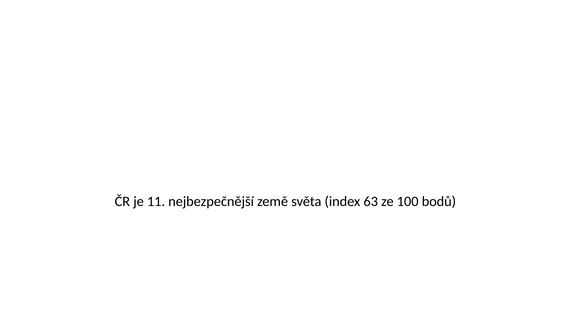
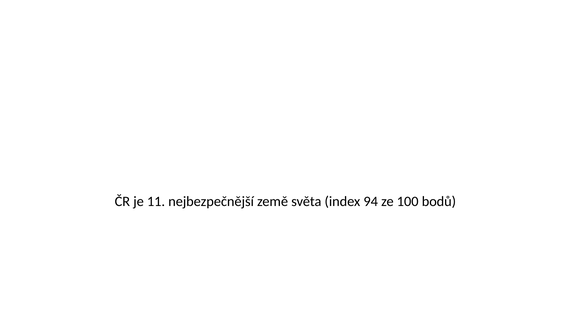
63: 63 -> 94
